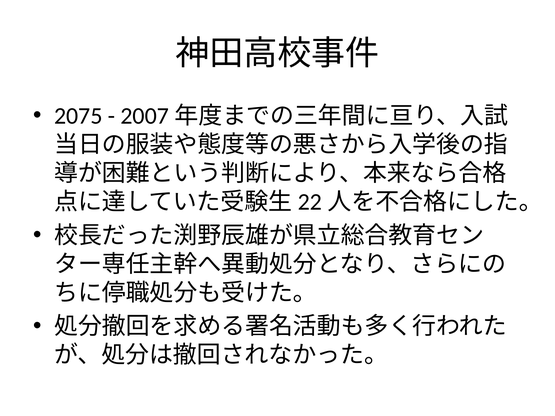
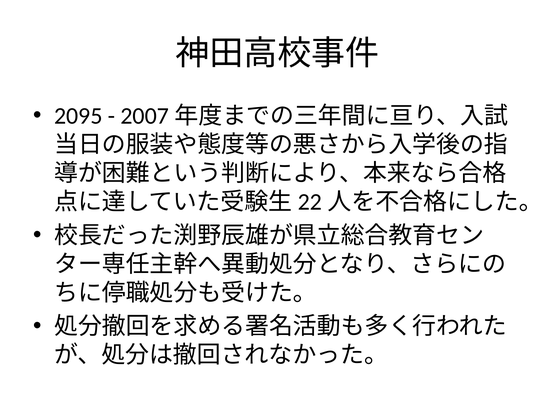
2075: 2075 -> 2095
